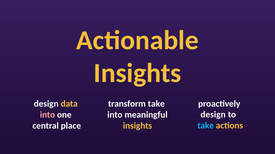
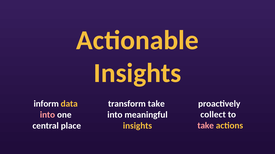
design at (46, 104): design -> inform
design at (213, 115): design -> collect
take at (206, 126) colour: light blue -> pink
